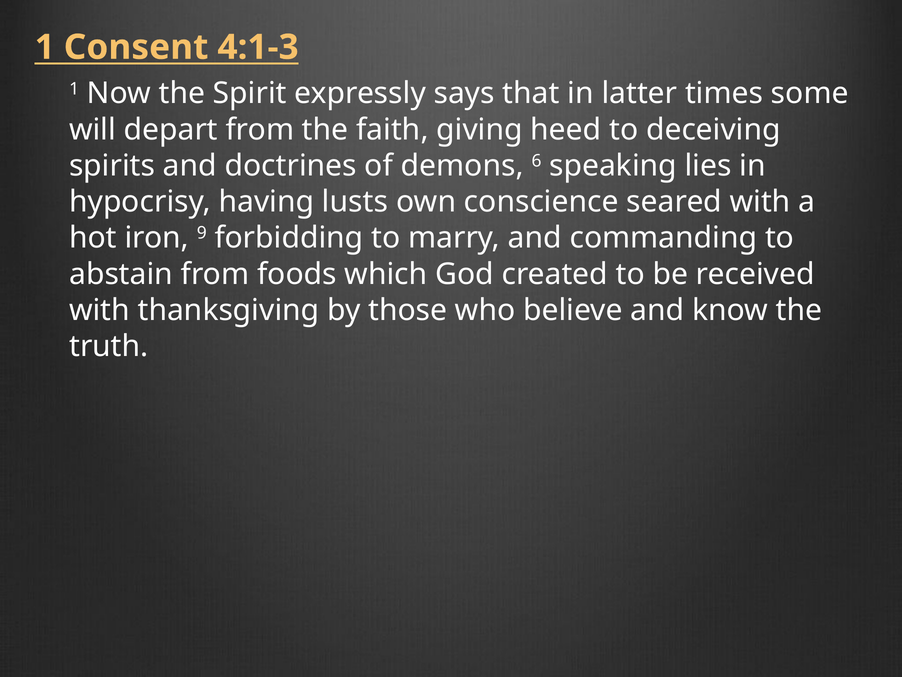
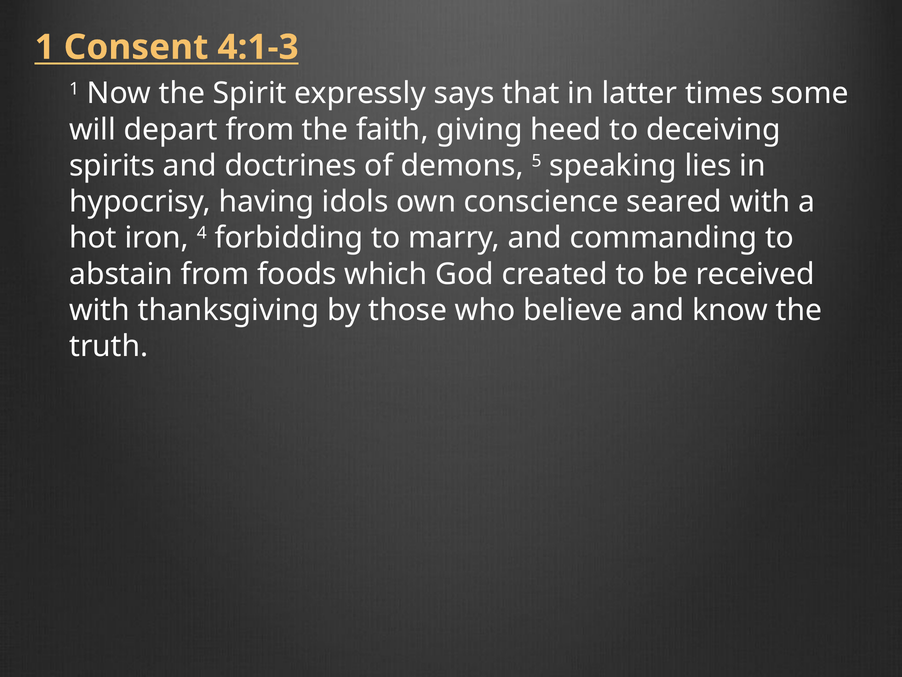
6: 6 -> 5
lusts: lusts -> idols
9: 9 -> 4
